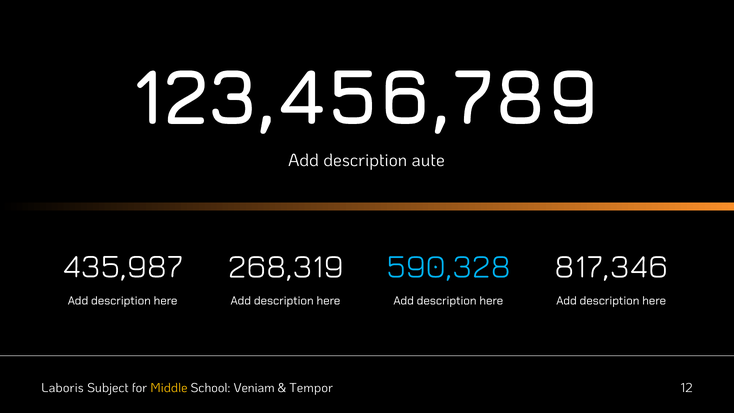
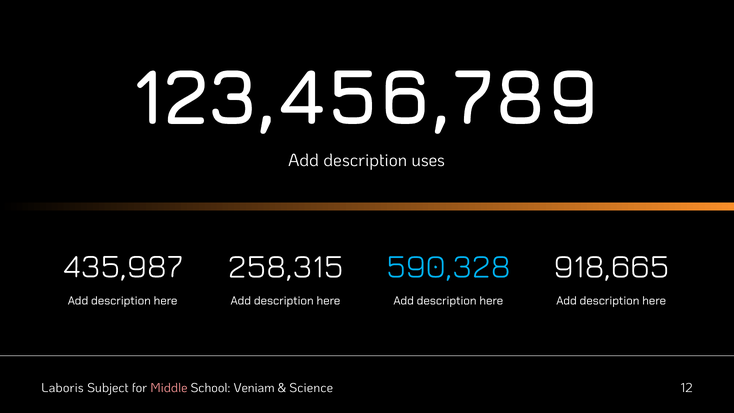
aute: aute -> uses
268,319: 268,319 -> 258,315
817,346: 817,346 -> 918,665
Middle colour: yellow -> pink
Tempor: Tempor -> Science
